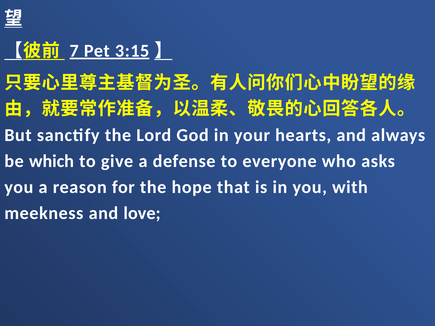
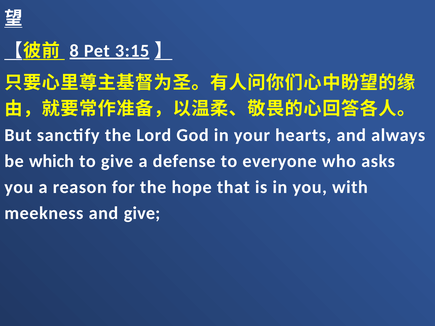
7: 7 -> 8
and love: love -> give
